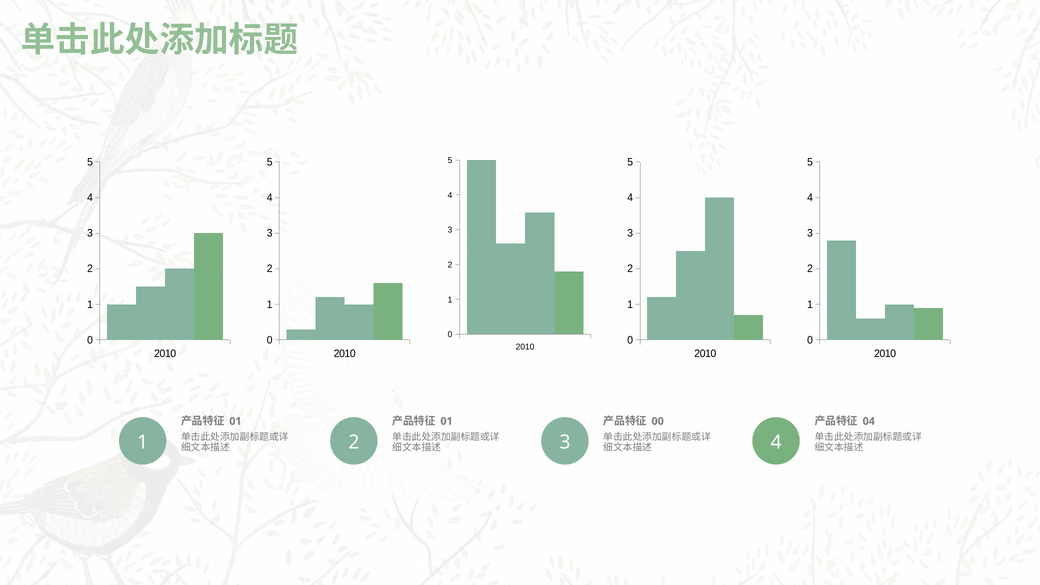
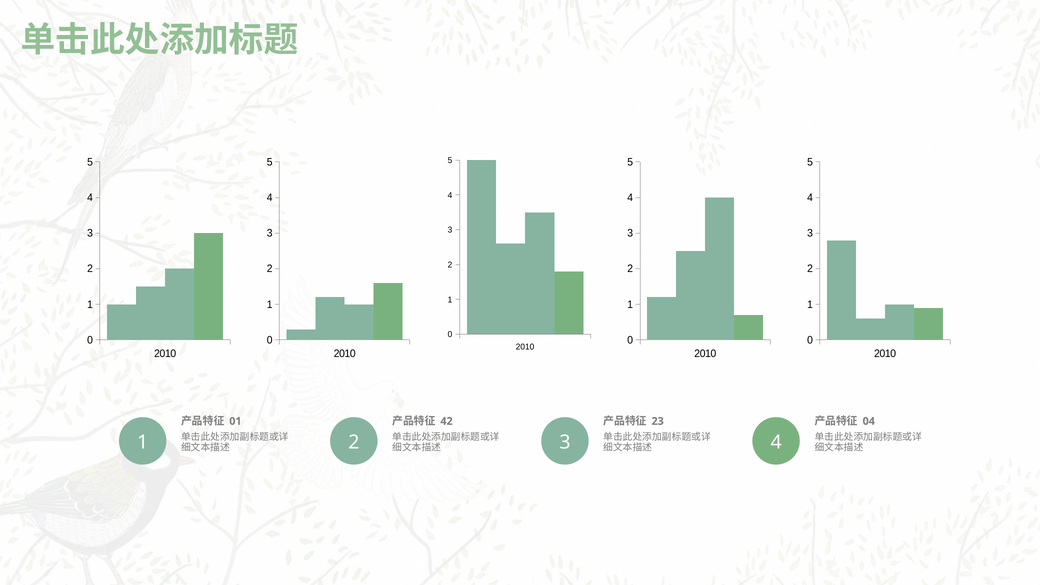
01 at (447, 421): 01 -> 42
00: 00 -> 23
